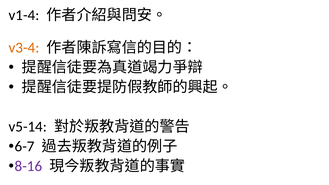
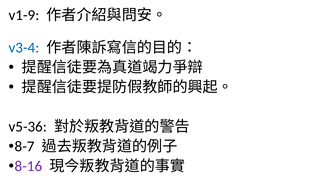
v1-4: v1-4 -> v1-9
v3-4 colour: orange -> blue
v5-14: v5-14 -> v5-36
6-7: 6-7 -> 8-7
